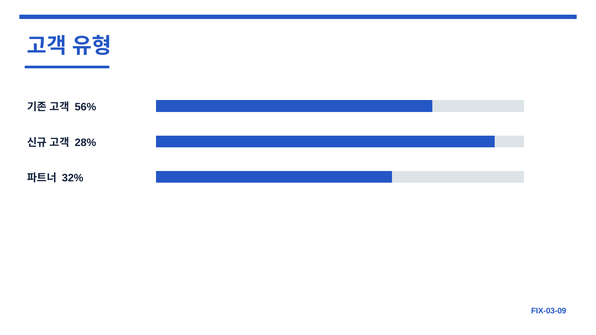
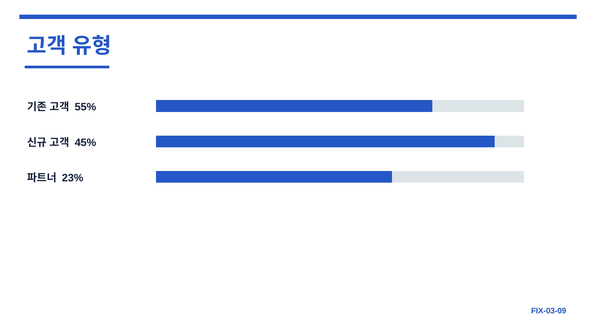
56%: 56% -> 55%
28%: 28% -> 45%
32%: 32% -> 23%
